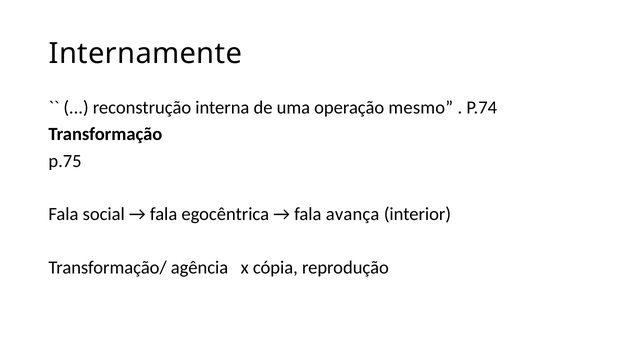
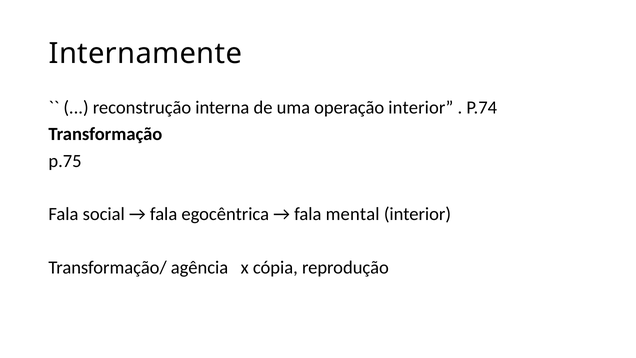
operação mesmo: mesmo -> interior
avança: avança -> mental
